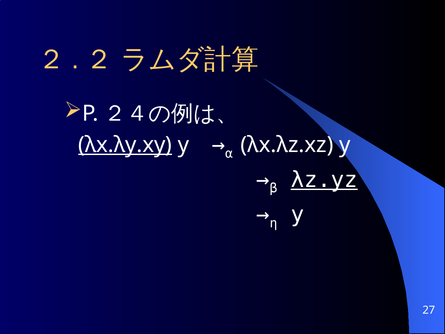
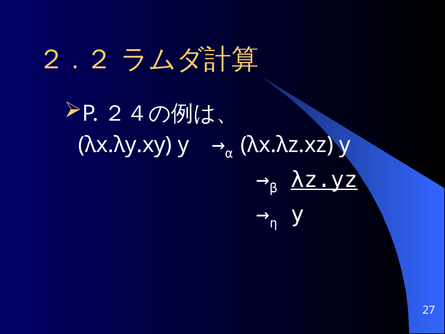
λx.λy.xy underline: present -> none
